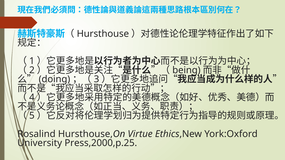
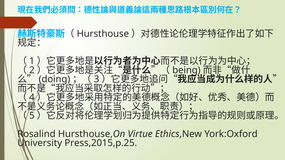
Press,2000,p.25: Press,2000,p.25 -> Press,2015,p.25
